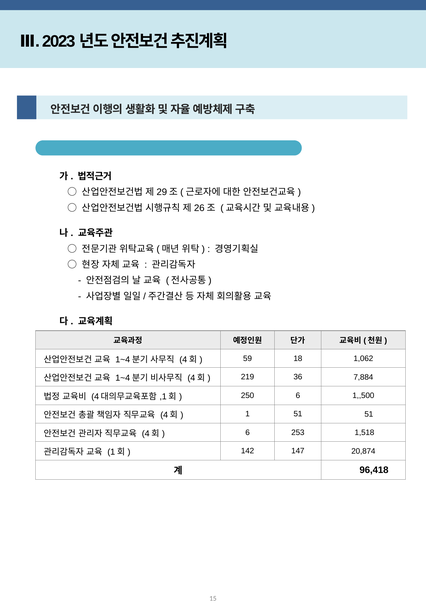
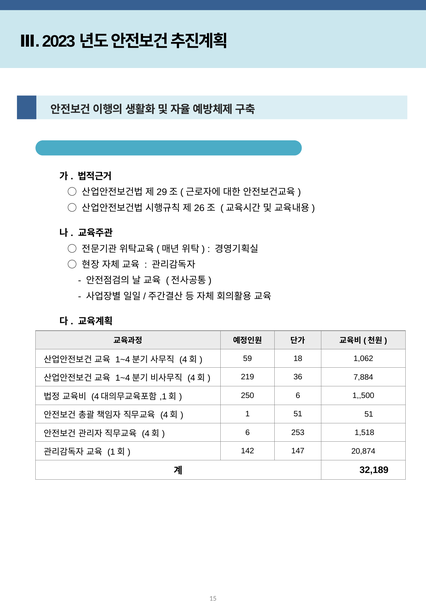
96,418: 96,418 -> 32,189
